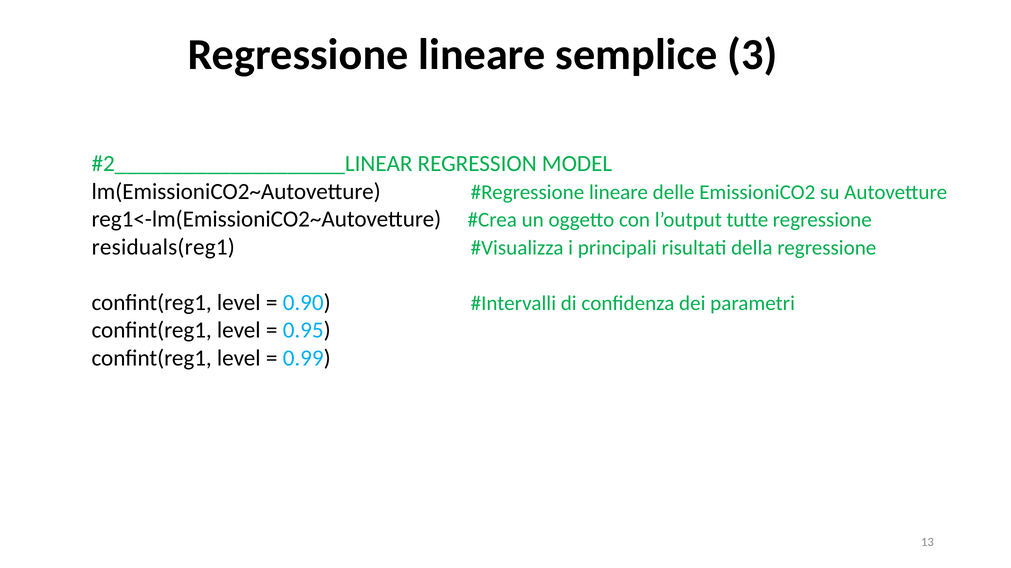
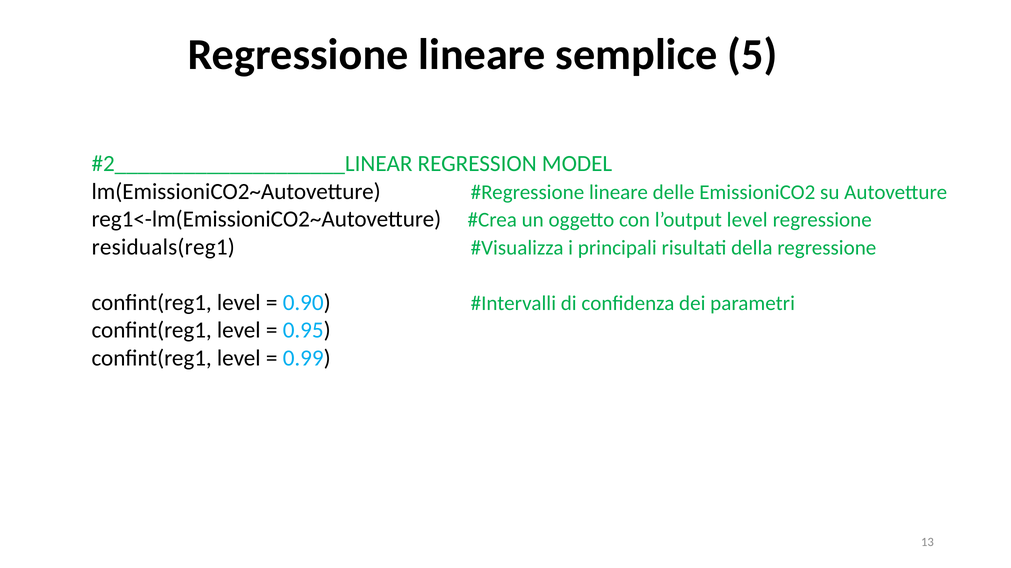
3: 3 -> 5
l’output tutte: tutte -> level
